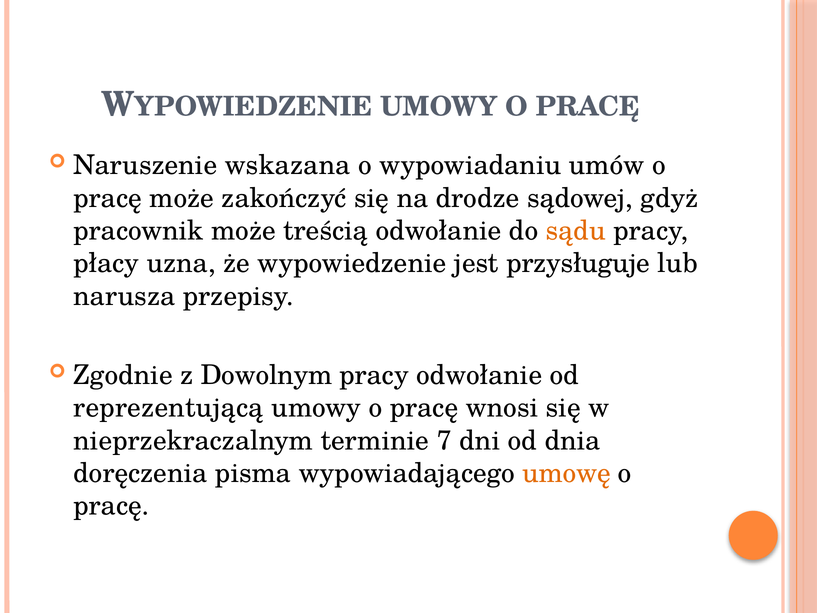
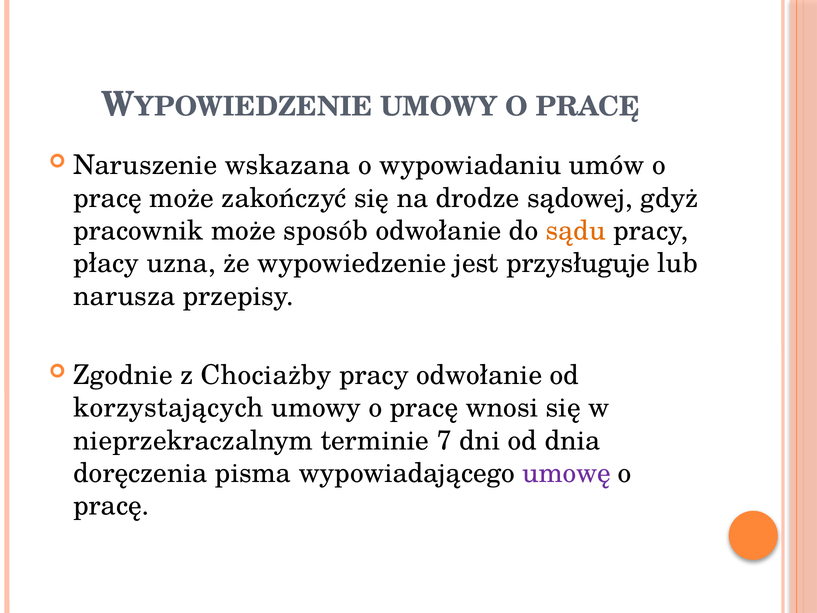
treścią: treścią -> sposób
Dowolnym: Dowolnym -> Chociażby
reprezentującą: reprezentującą -> korzystających
umowę colour: orange -> purple
